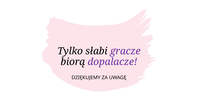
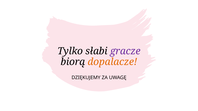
dopalacze colour: purple -> orange
